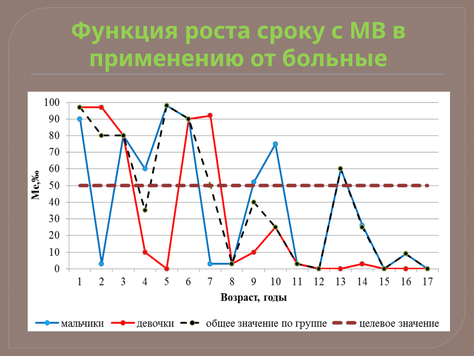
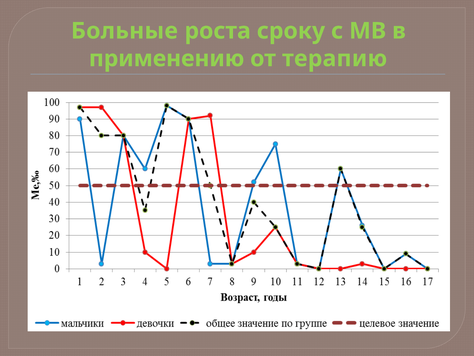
Функция: Функция -> Больные
больные: больные -> терапию
